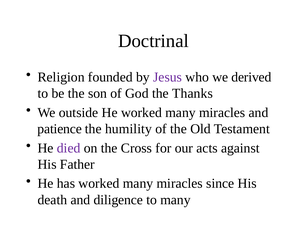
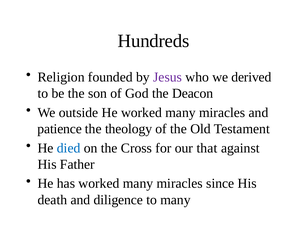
Doctrinal: Doctrinal -> Hundreds
Thanks: Thanks -> Deacon
humility: humility -> theology
died colour: purple -> blue
acts: acts -> that
